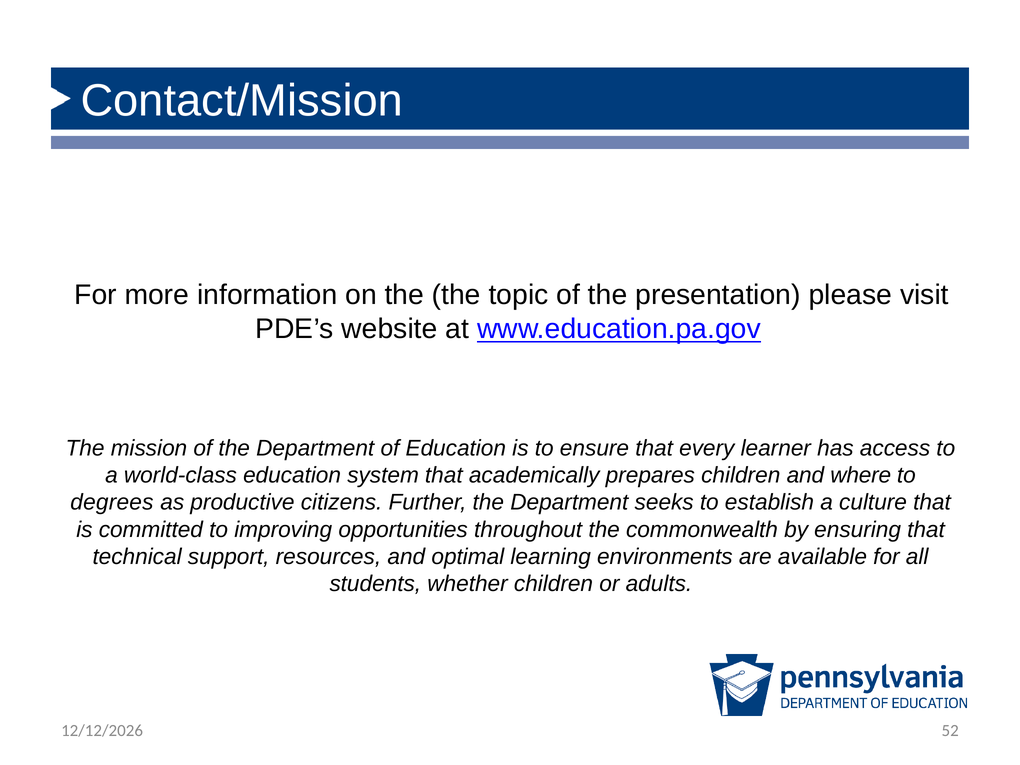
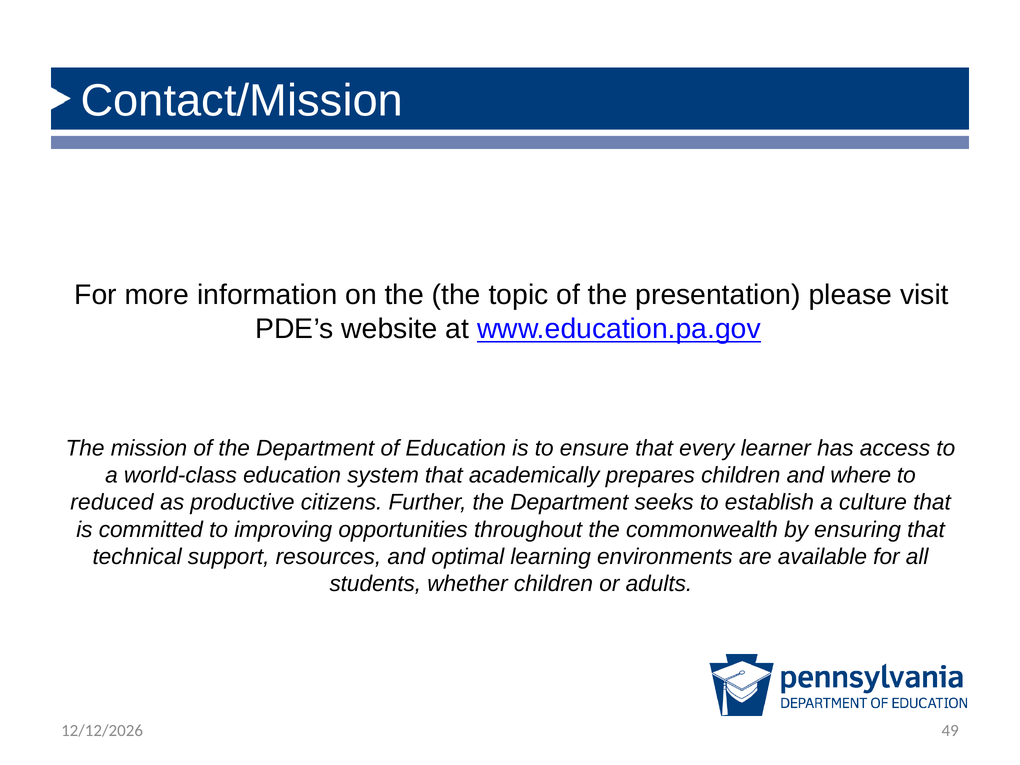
degrees: degrees -> reduced
52: 52 -> 49
